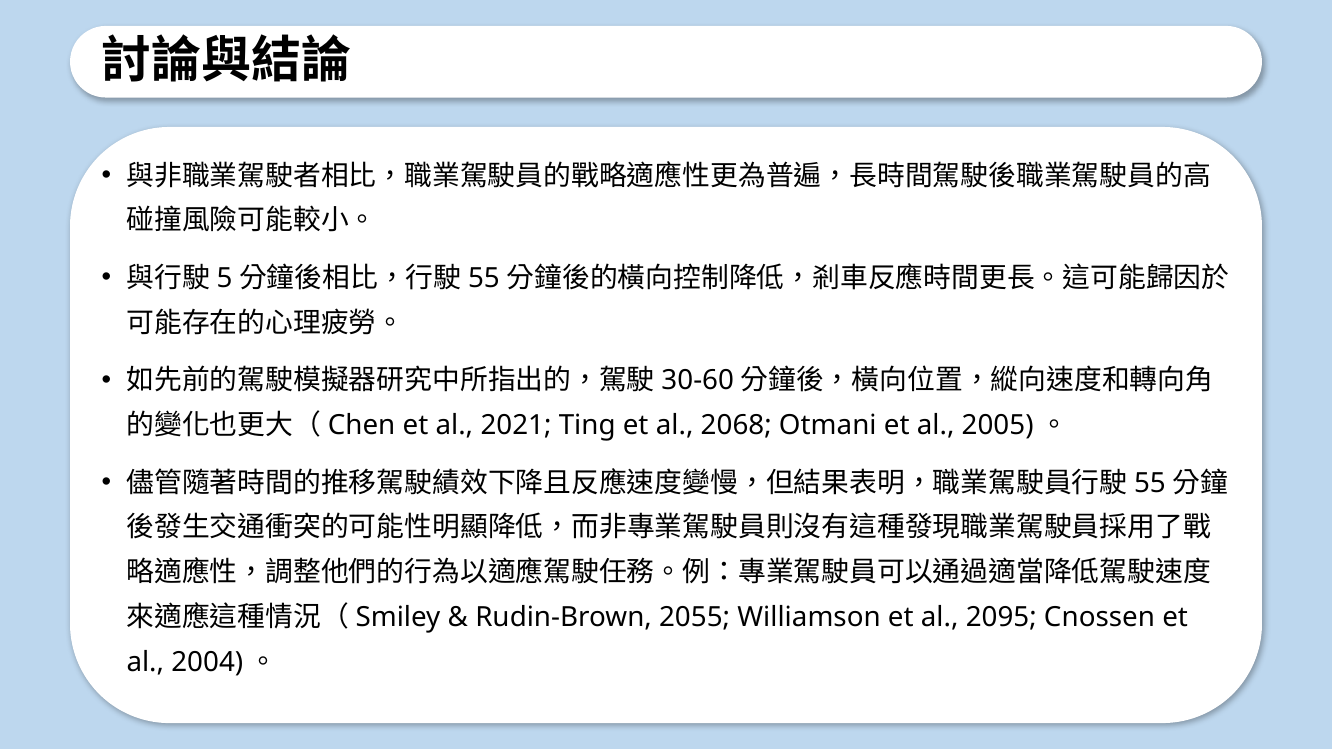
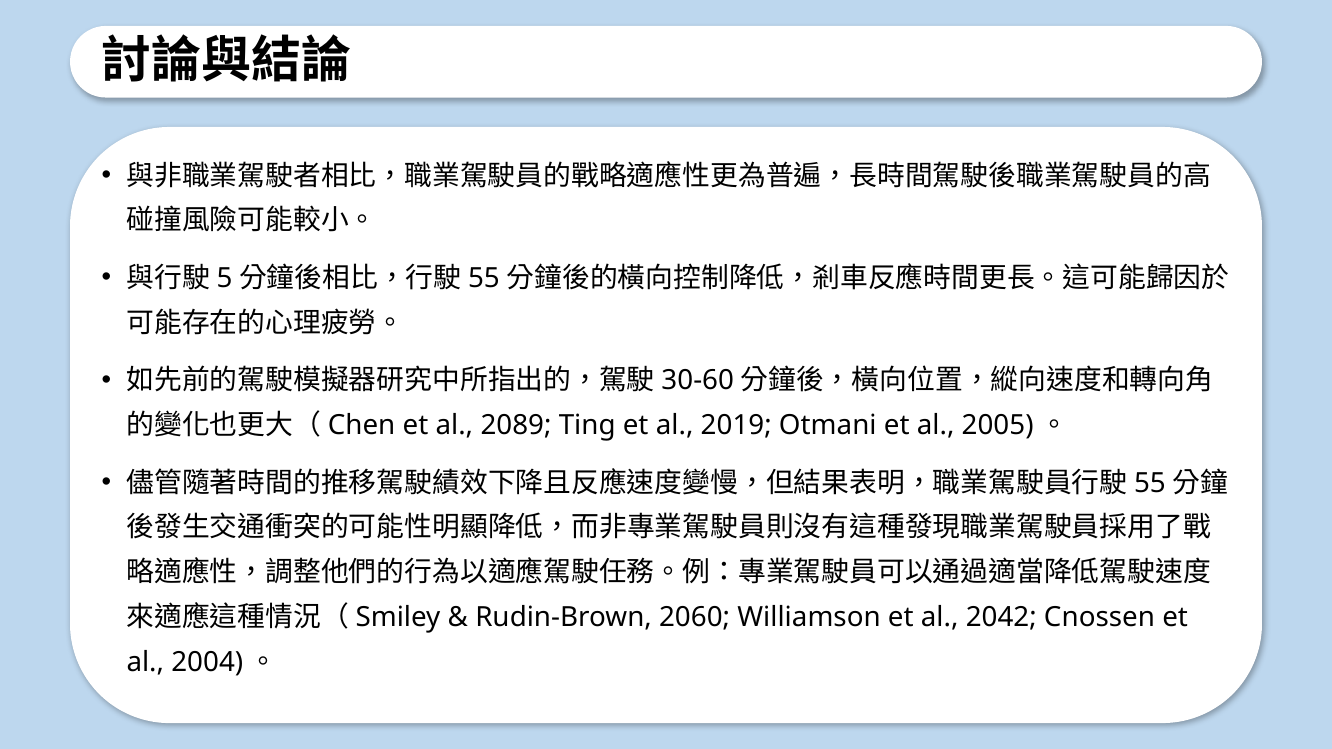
2021: 2021 -> 2089
2068: 2068 -> 2019
2055: 2055 -> 2060
2095: 2095 -> 2042
